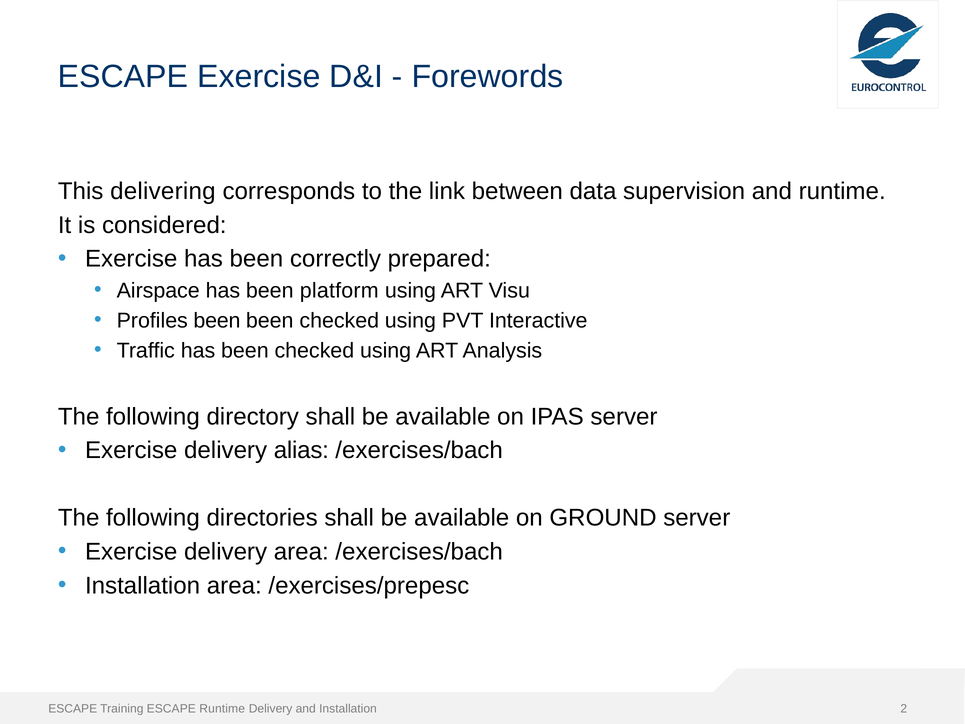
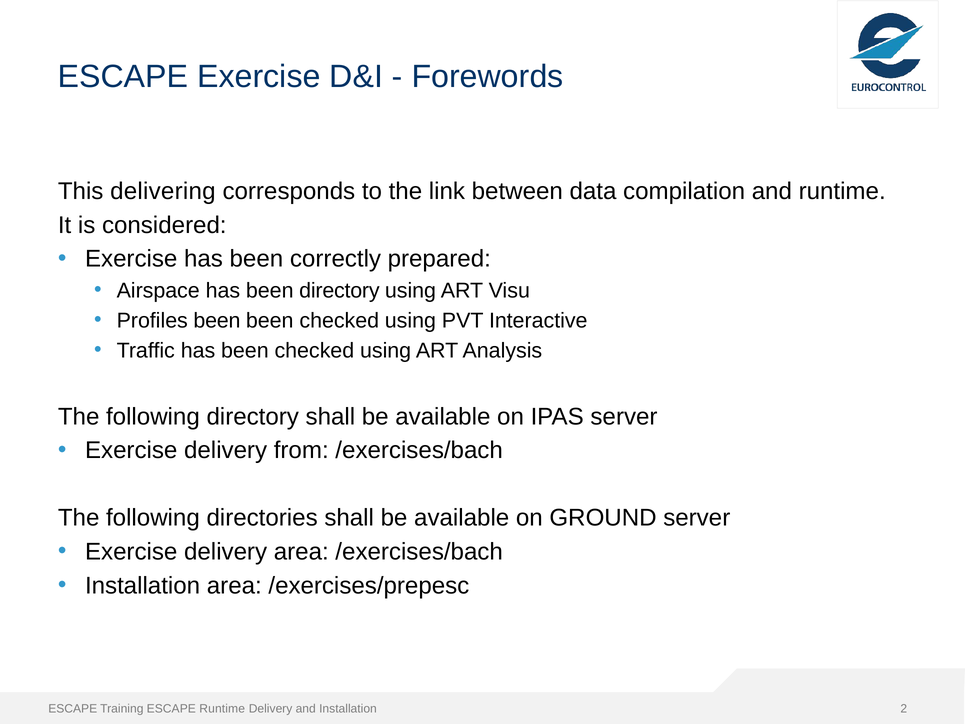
supervision: supervision -> compilation
been platform: platform -> directory
alias: alias -> from
